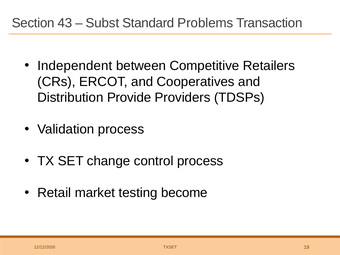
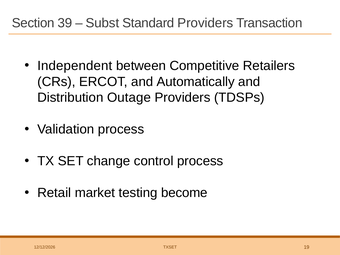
43: 43 -> 39
Standard Problems: Problems -> Providers
Cooperatives: Cooperatives -> Automatically
Provide: Provide -> Outage
